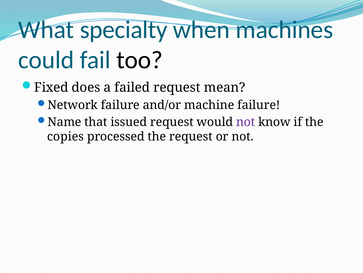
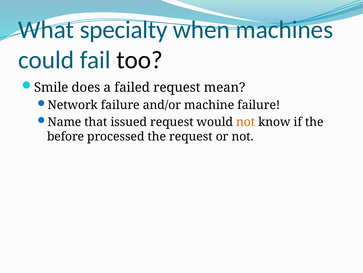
Fixed: Fixed -> Smile
not at (246, 122) colour: purple -> orange
copies: copies -> before
